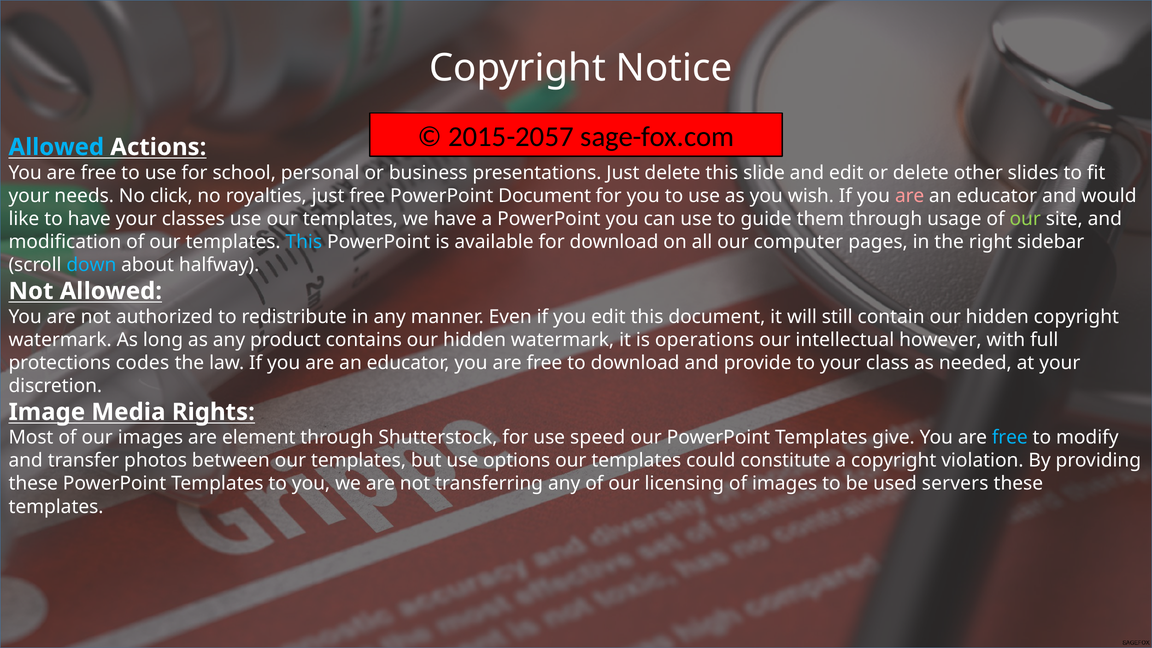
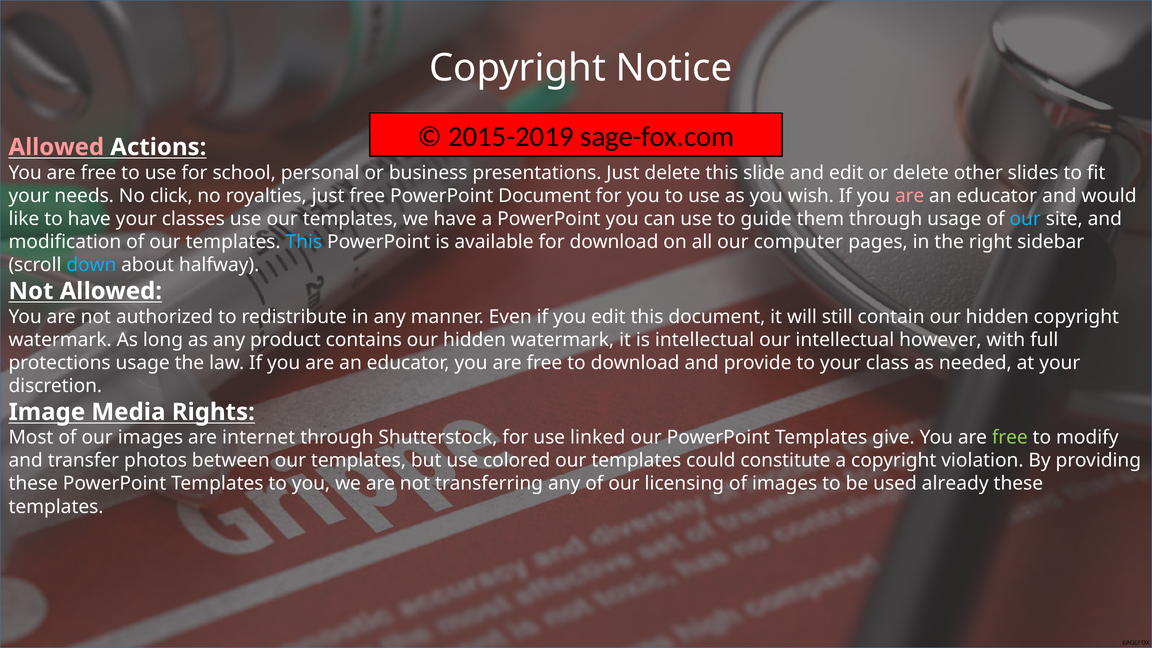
2015-2057: 2015-2057 -> 2015-2019
Allowed at (56, 147) colour: light blue -> pink
our at (1025, 219) colour: light green -> light blue
is operations: operations -> intellectual
protections codes: codes -> usage
element: element -> internet
speed: speed -> linked
free at (1010, 438) colour: light blue -> light green
options: options -> colored
servers: servers -> already
